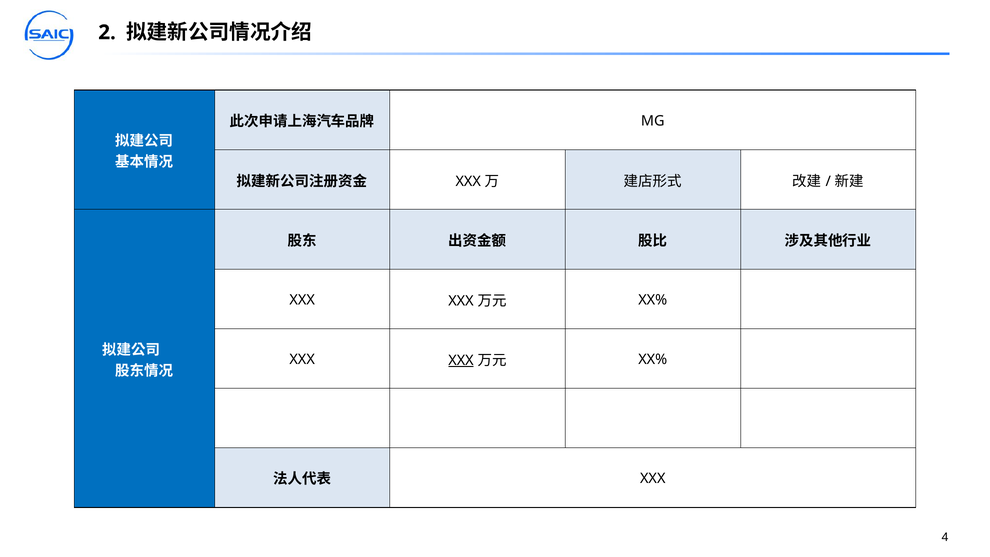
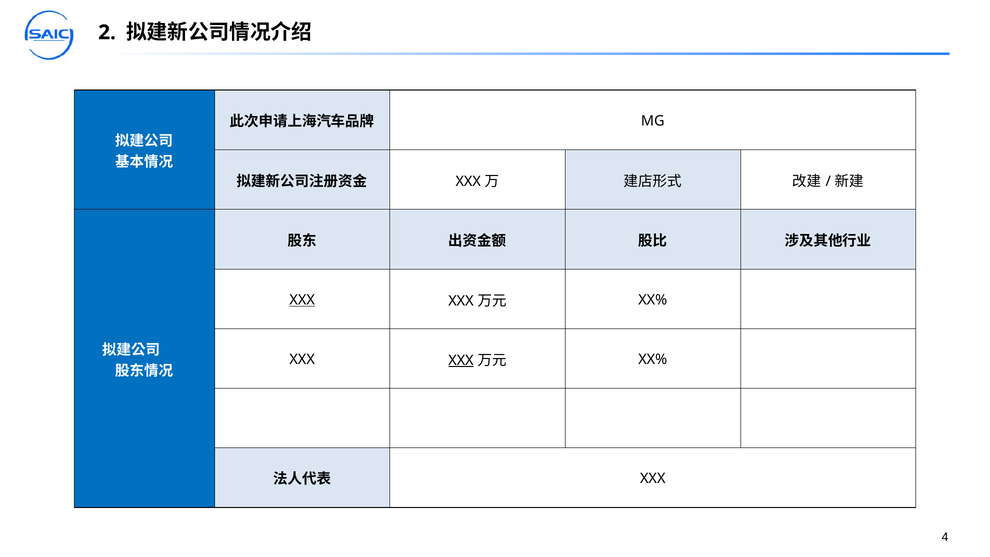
XXX at (302, 300) underline: none -> present
